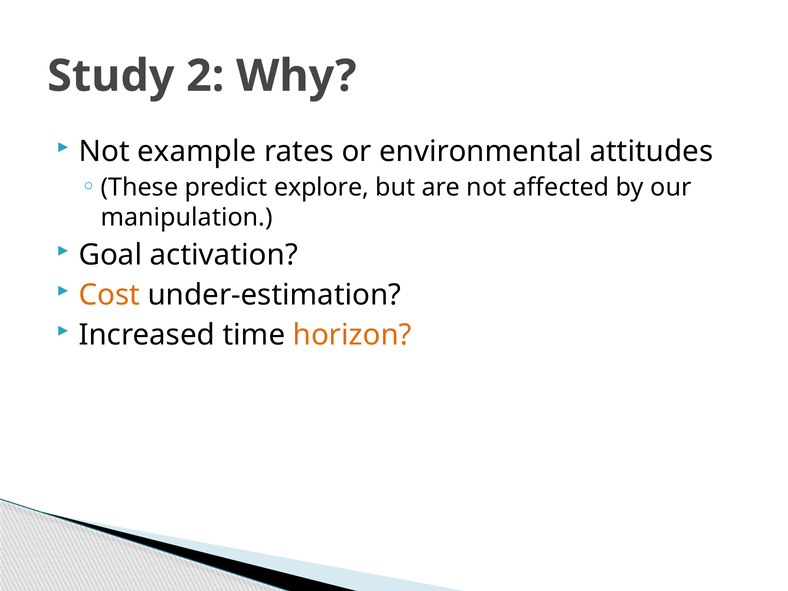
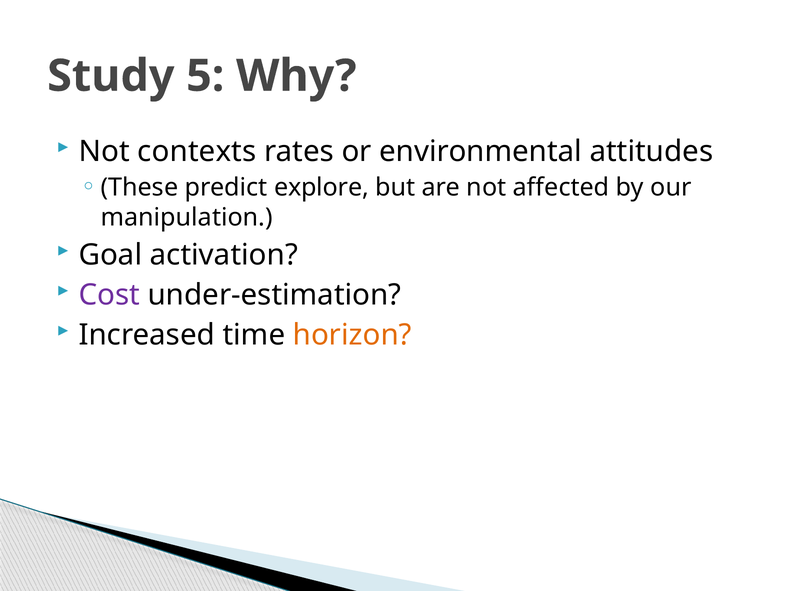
2: 2 -> 5
example: example -> contexts
Cost colour: orange -> purple
